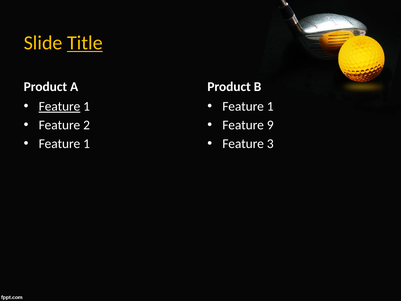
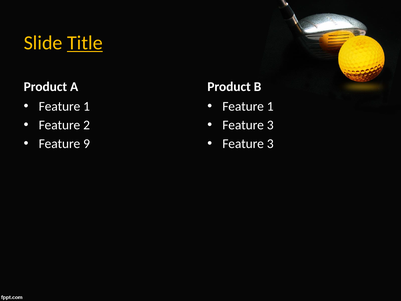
Feature at (60, 106) underline: present -> none
9 at (270, 125): 9 -> 3
1 at (87, 144): 1 -> 9
